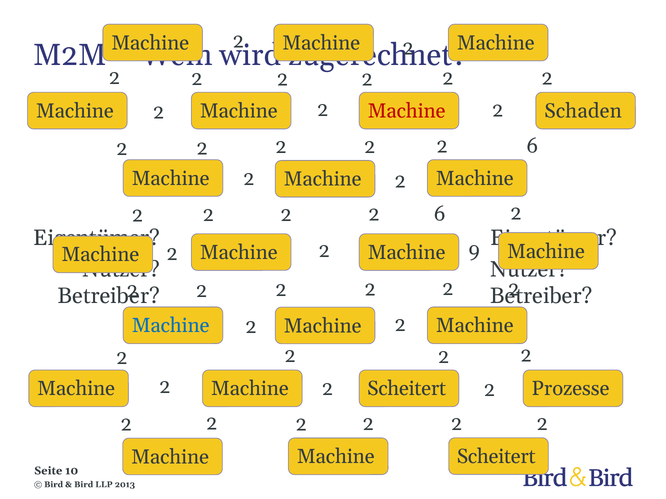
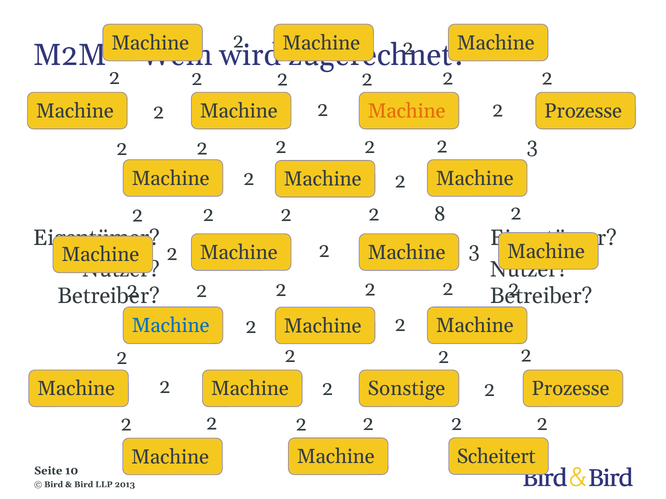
Machine at (407, 111) colour: red -> orange
Schaden at (583, 111): Schaden -> Prozesse
6 at (532, 146): 6 -> 3
6 at (440, 214): 6 -> 8
9 at (474, 251): 9 -> 3
Scheitert at (407, 389): Scheitert -> Sonstige
